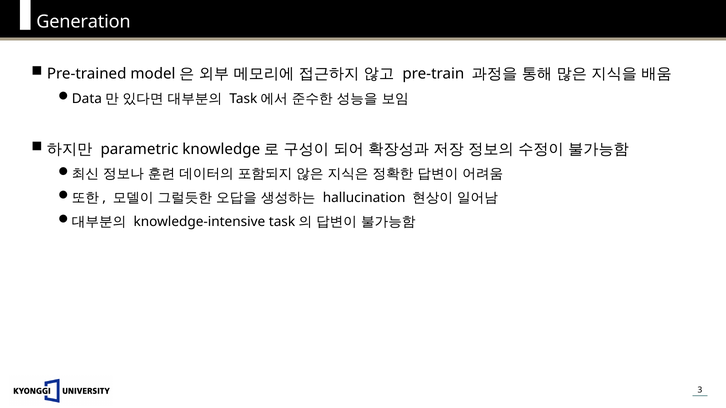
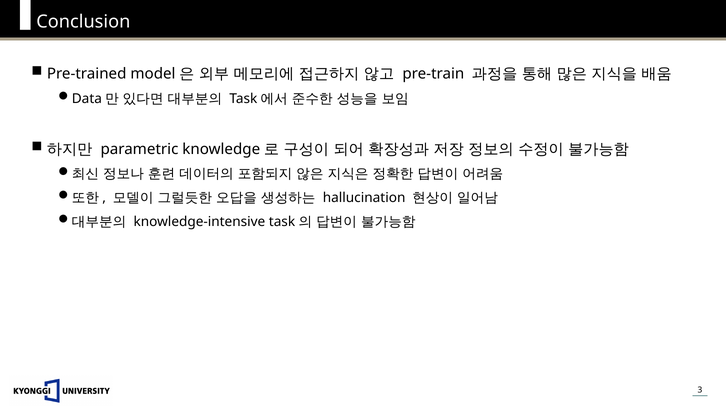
Generation: Generation -> Conclusion
